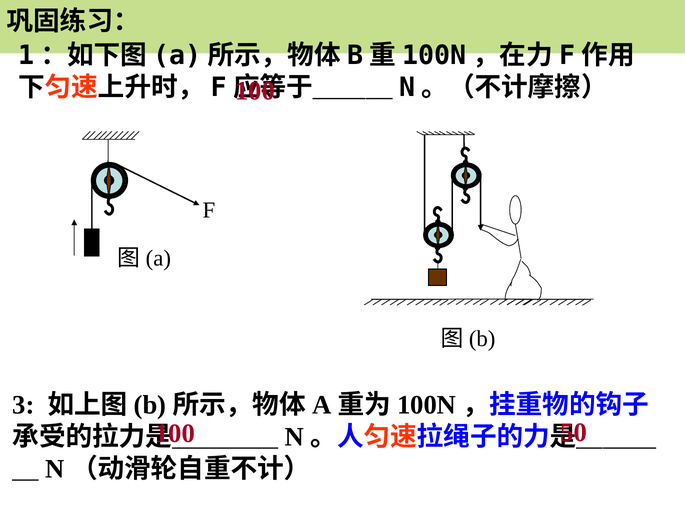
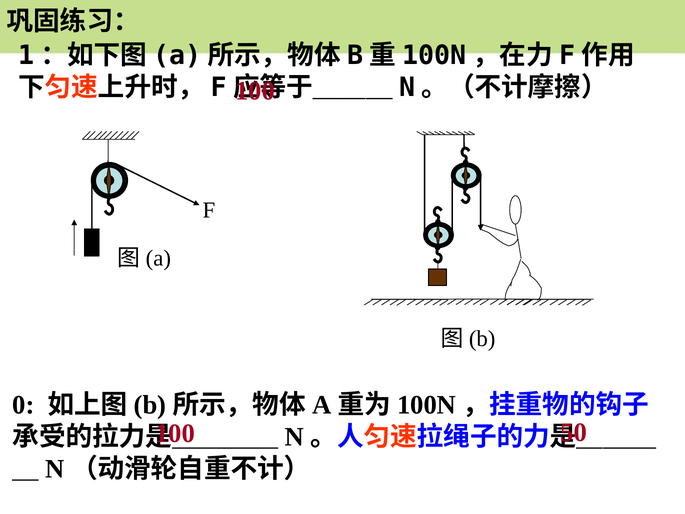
3: 3 -> 0
